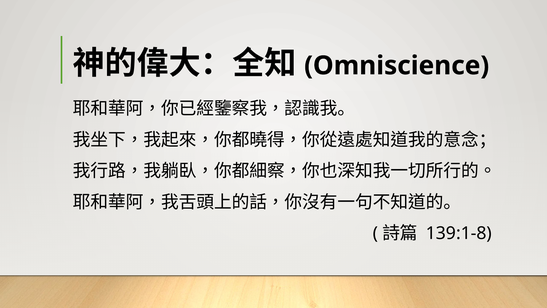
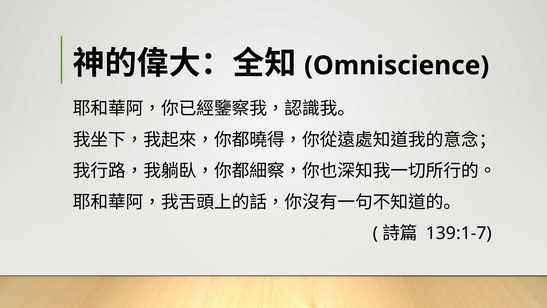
139:1-8: 139:1-8 -> 139:1-7
